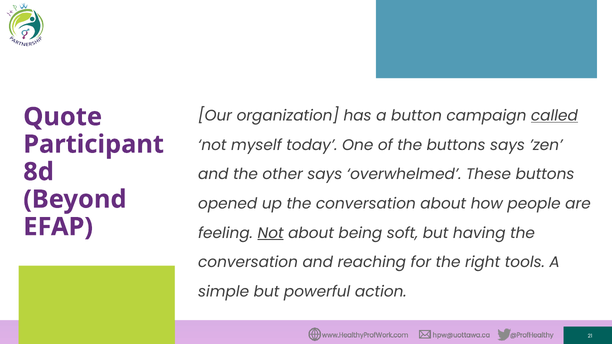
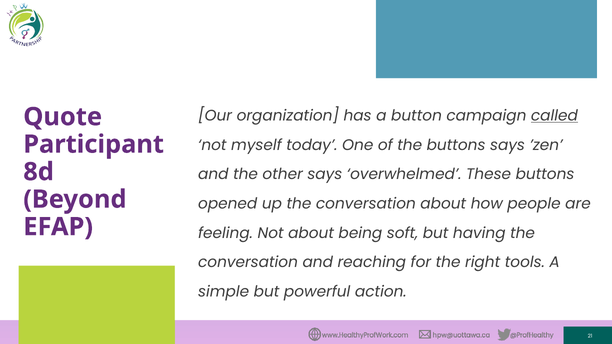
Not at (271, 233) underline: present -> none
